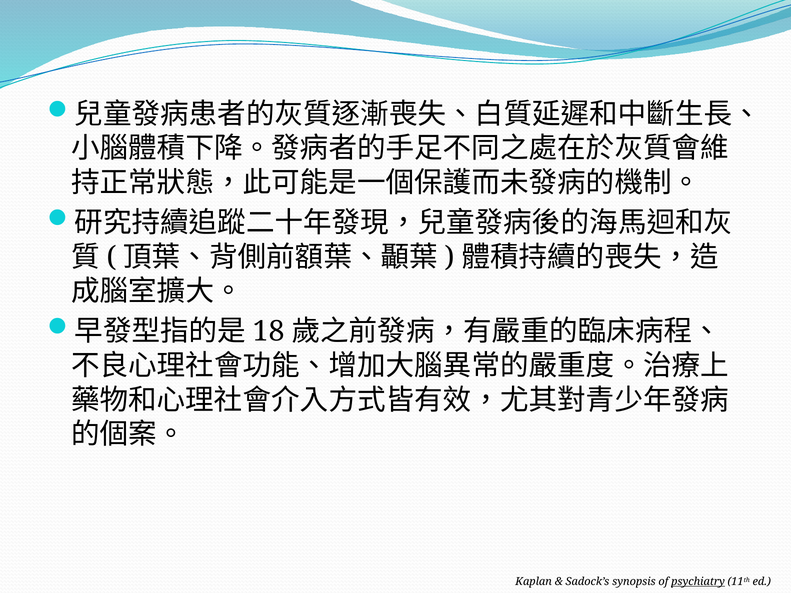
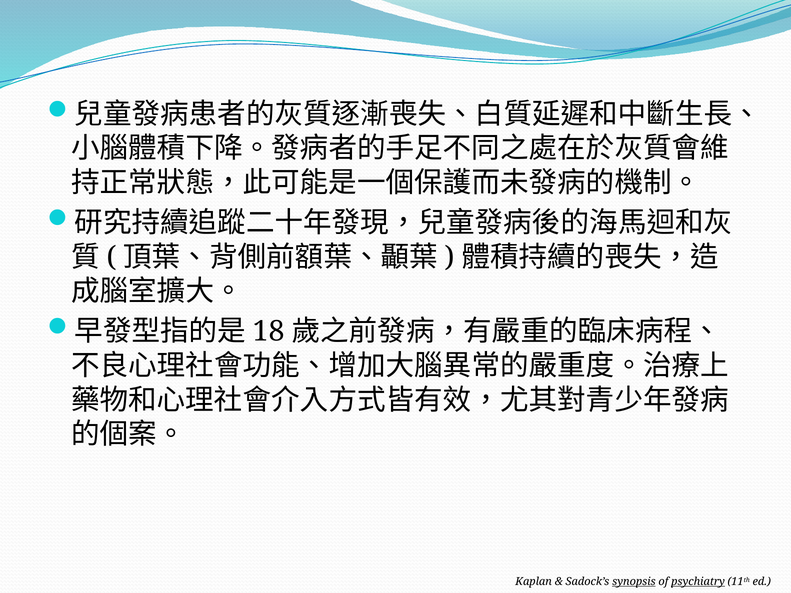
synopsis underline: none -> present
